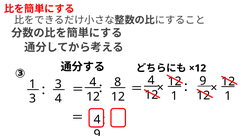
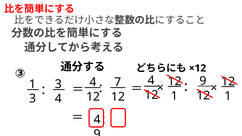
8: 8 -> 7
